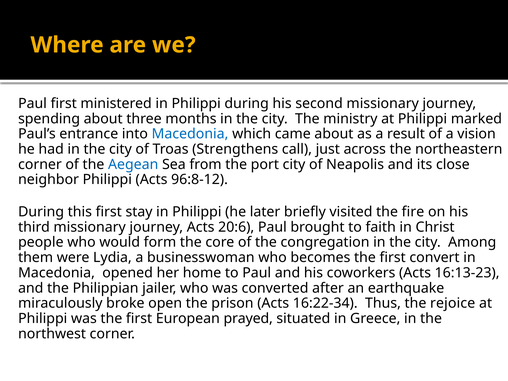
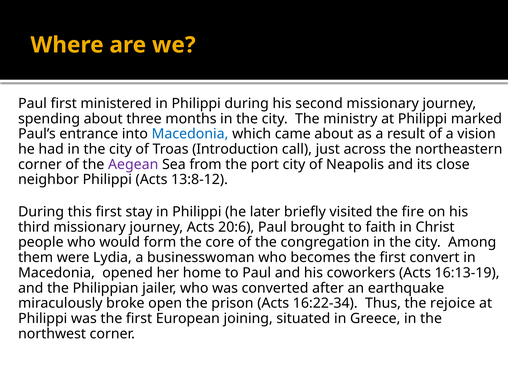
Strengthens: Strengthens -> Introduction
Aegean colour: blue -> purple
96:8-12: 96:8-12 -> 13:8-12
16:13-23: 16:13-23 -> 16:13-19
prayed: prayed -> joining
